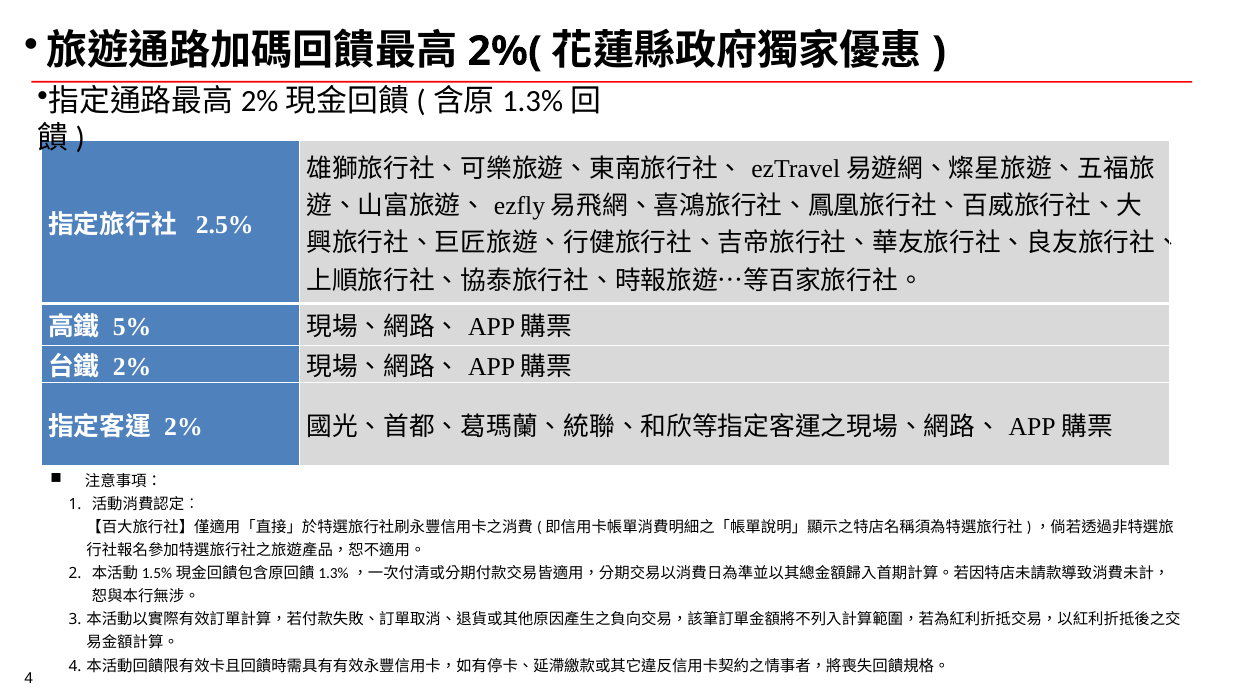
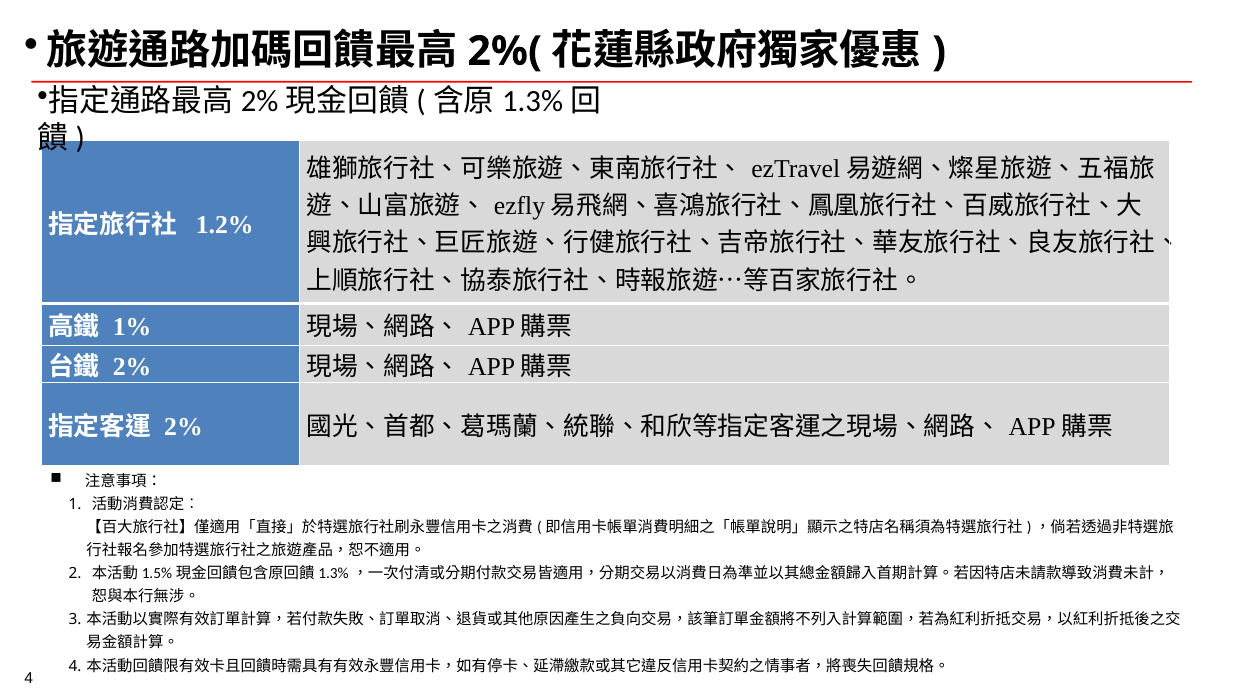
2.5%: 2.5% -> 1.2%
5%: 5% -> 1%
